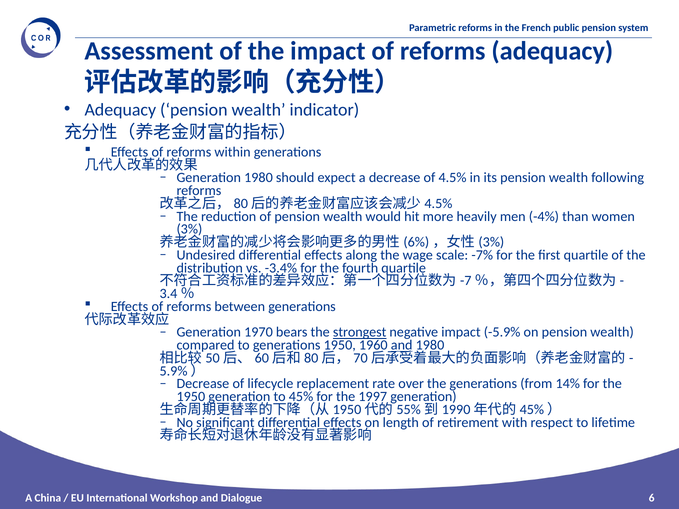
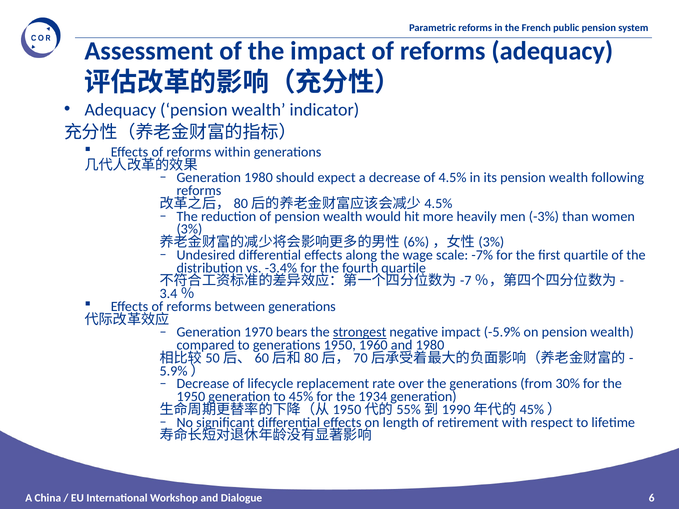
-4%: -4% -> -3%
and at (402, 345) underline: present -> none
14%: 14% -> 30%
1997: 1997 -> 1934
